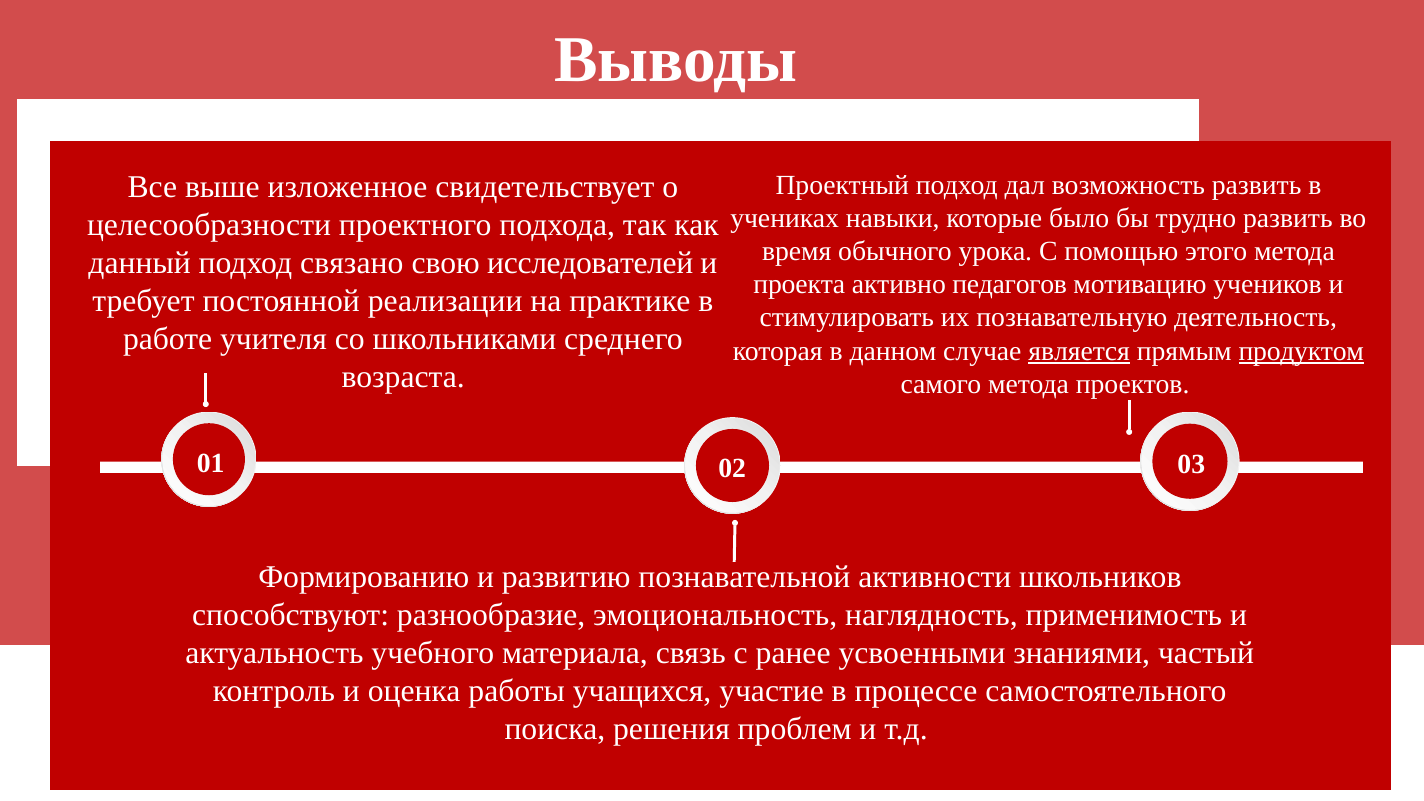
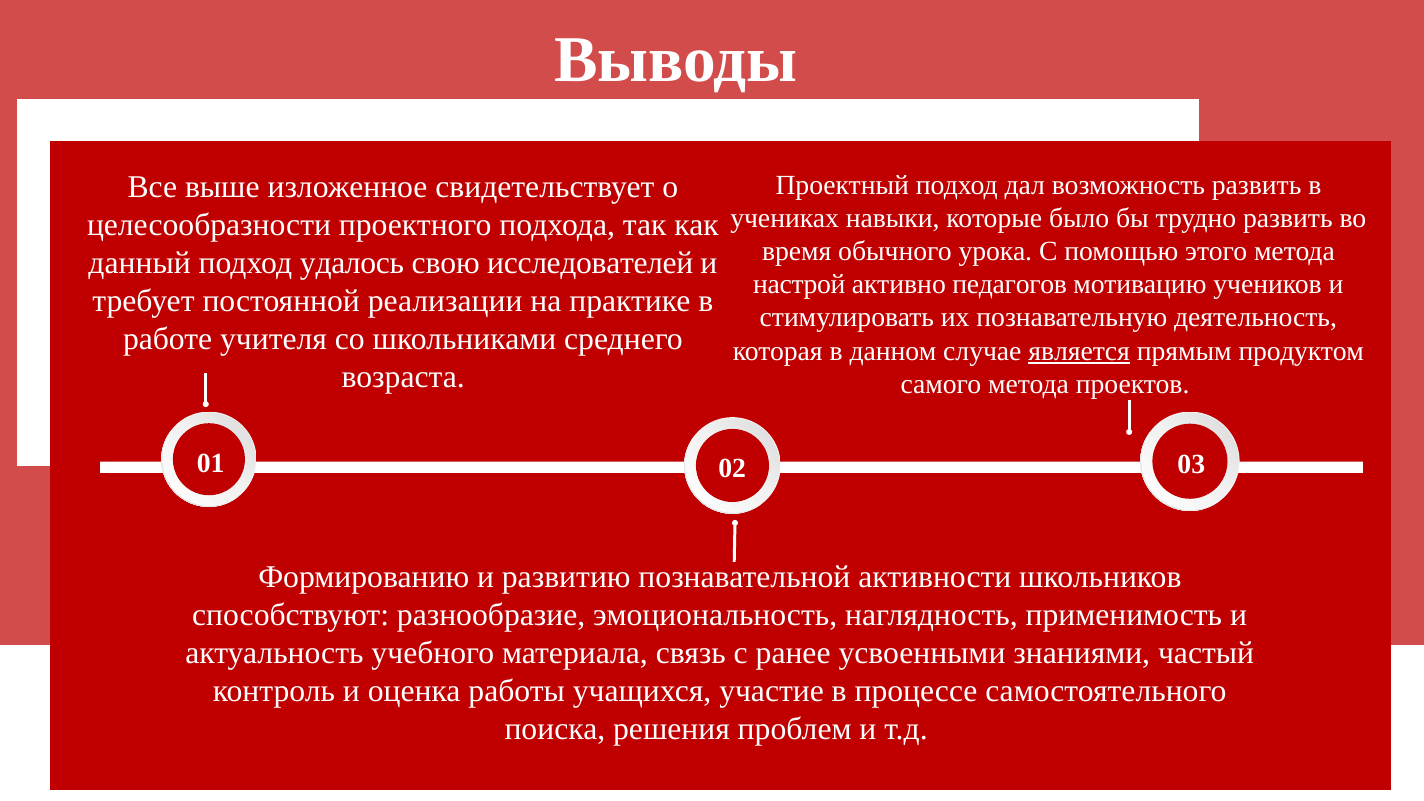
связано: связано -> удалось
проекта: проекта -> настрой
продуктом underline: present -> none
